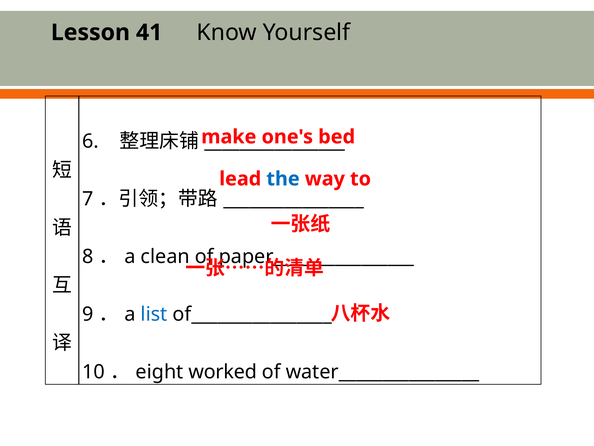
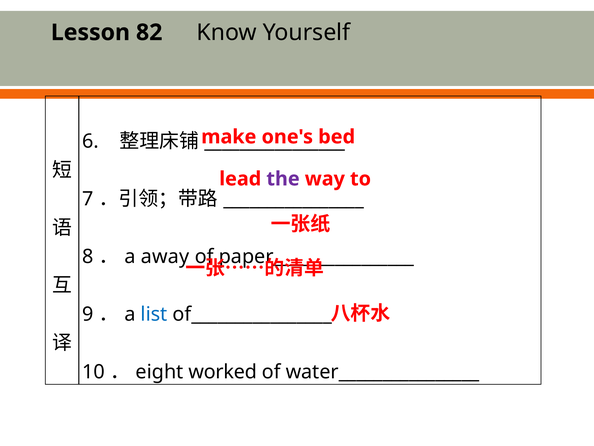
41: 41 -> 82
the colour: blue -> purple
clean: clean -> away
